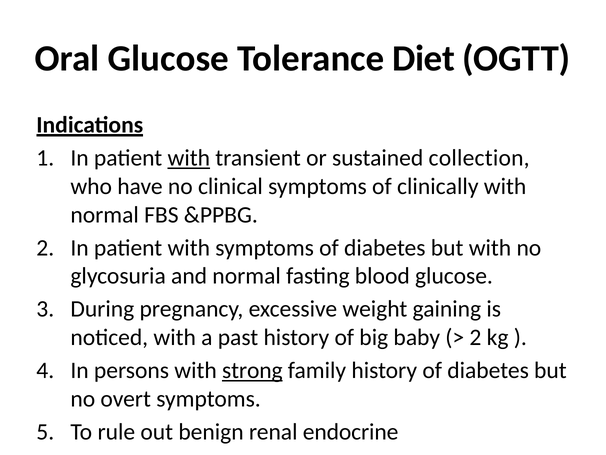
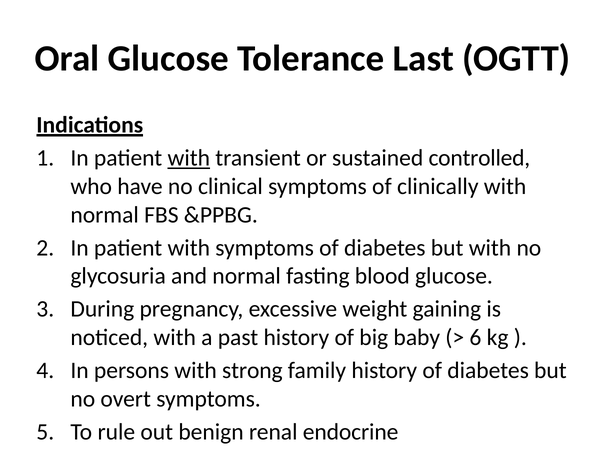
Diet: Diet -> Last
collection: collection -> controlled
2 at (475, 337): 2 -> 6
strong underline: present -> none
